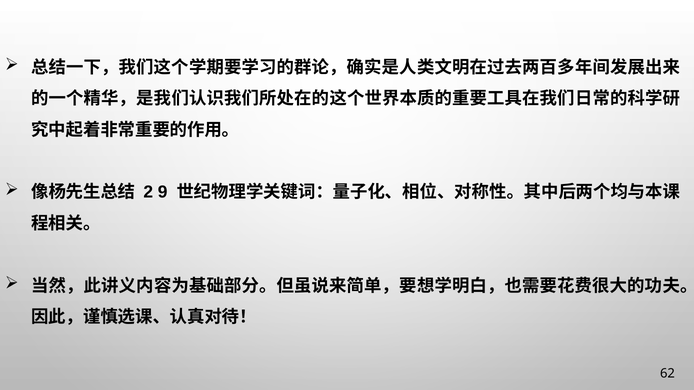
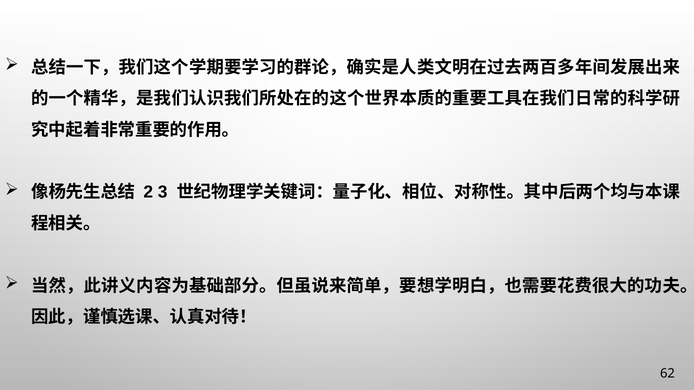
9: 9 -> 3
